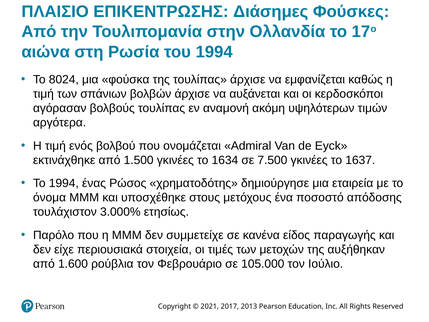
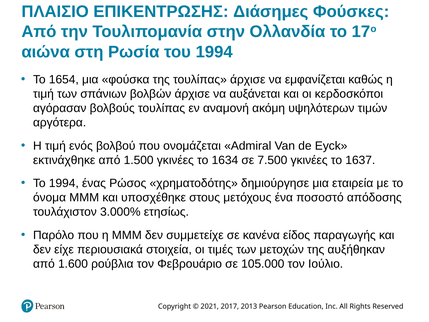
8024: 8024 -> 1654
